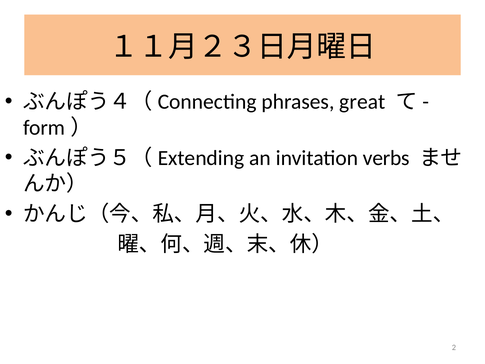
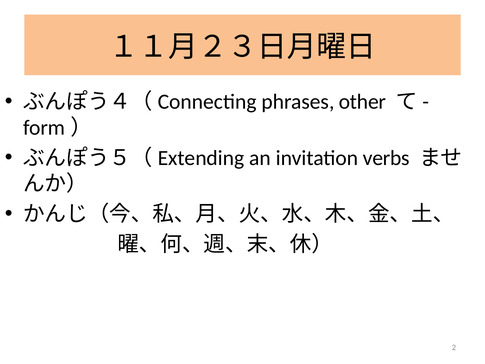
great: great -> other
